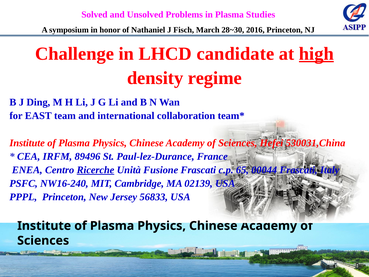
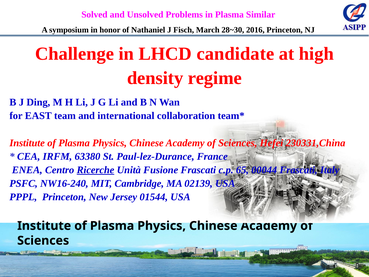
Studies: Studies -> Similar
high underline: present -> none
530031,China: 530031,China -> 230331,China
89496: 89496 -> 63380
56833: 56833 -> 01544
